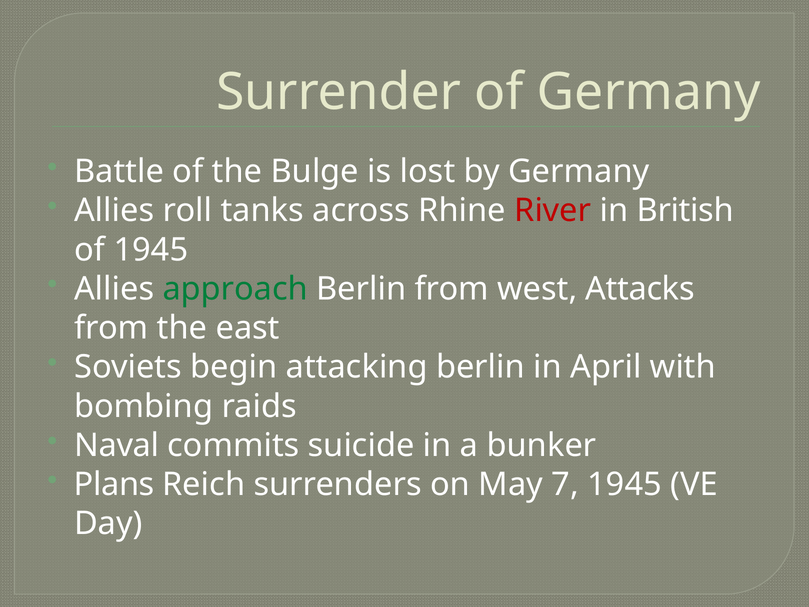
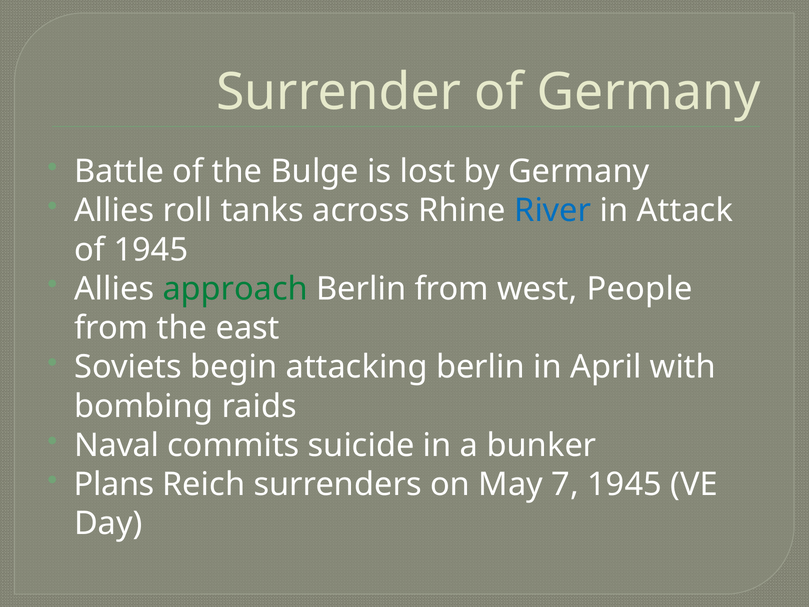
River colour: red -> blue
British: British -> Attack
Attacks: Attacks -> People
